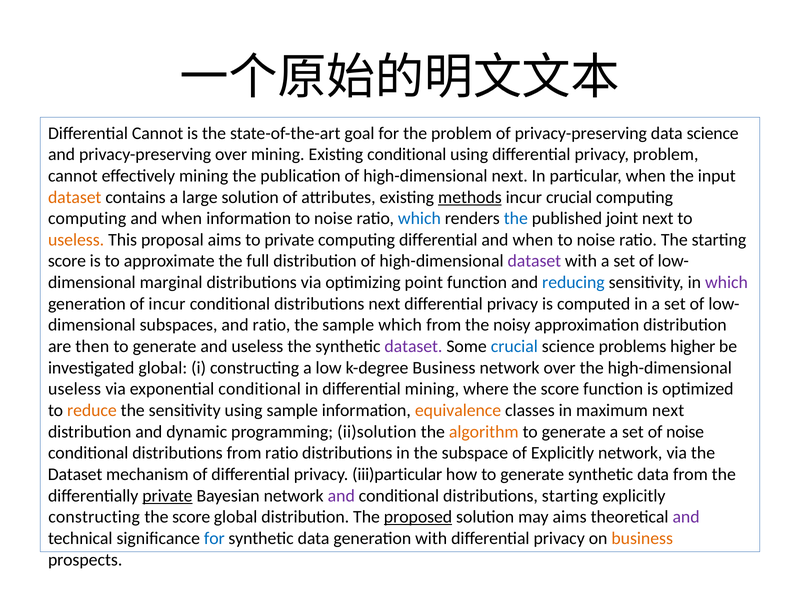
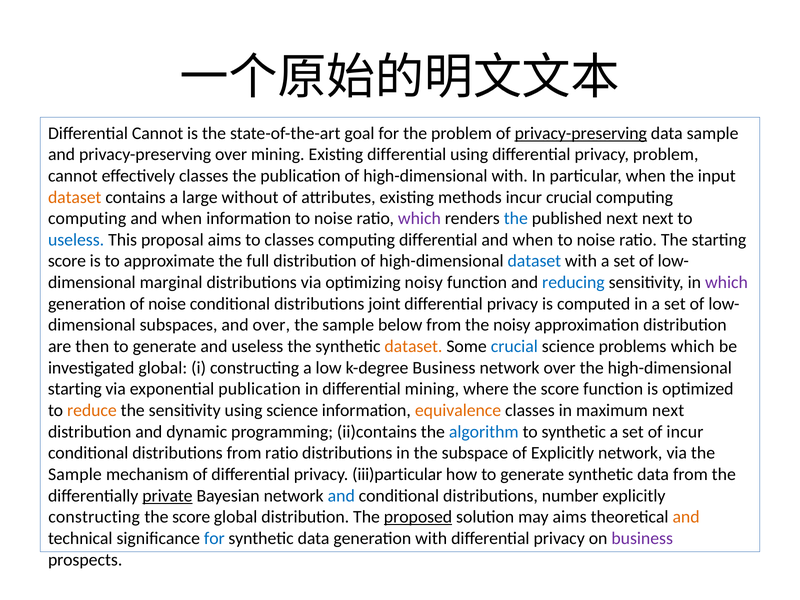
privacy-preserving at (581, 133) underline: none -> present
data science: science -> sample
Existing conditional: conditional -> differential
effectively mining: mining -> classes
high-dimensional next: next -> with
large solution: solution -> without
methods underline: present -> none
which at (419, 218) colour: blue -> purple
published joint: joint -> next
useless at (76, 240) colour: orange -> blue
to private: private -> classes
dataset at (534, 261) colour: purple -> blue
optimizing point: point -> noisy
of incur: incur -> noise
distributions next: next -> joint
and ratio: ratio -> over
sample which: which -> below
dataset at (413, 346) colour: purple -> orange
problems higher: higher -> which
useless at (75, 389): useless -> starting
exponential conditional: conditional -> publication
using sample: sample -> science
ii)solution: ii)solution -> ii)contains
algorithm colour: orange -> blue
generate at (574, 432): generate -> synthetic
of noise: noise -> incur
Dataset at (75, 474): Dataset -> Sample
and at (341, 496) colour: purple -> blue
distributions starting: starting -> number
and at (686, 517) colour: purple -> orange
business at (642, 538) colour: orange -> purple
